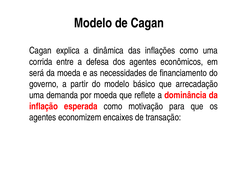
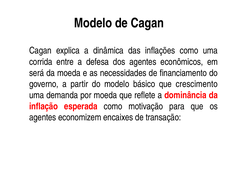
arrecadação: arrecadação -> crescimento
